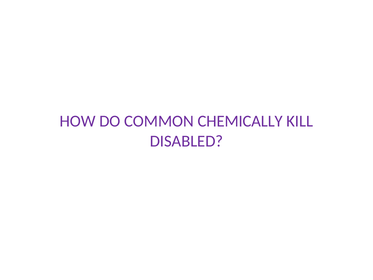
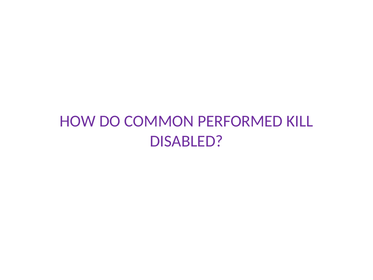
CHEMICALLY: CHEMICALLY -> PERFORMED
